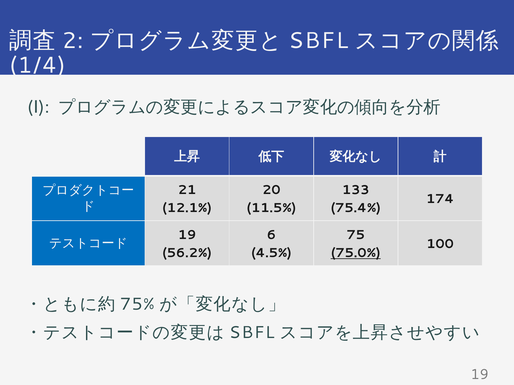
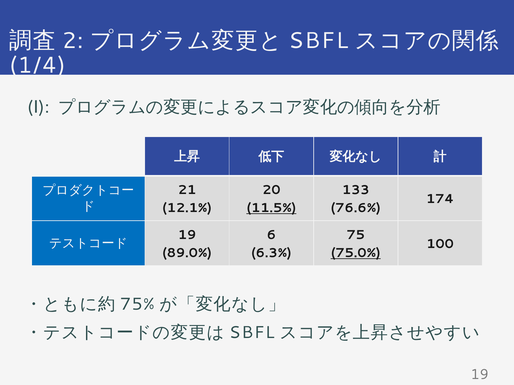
11.5% underline: none -> present
75.4%: 75.4% -> 76.6%
56.2%: 56.2% -> 89.0%
4.5%: 4.5% -> 6.3%
